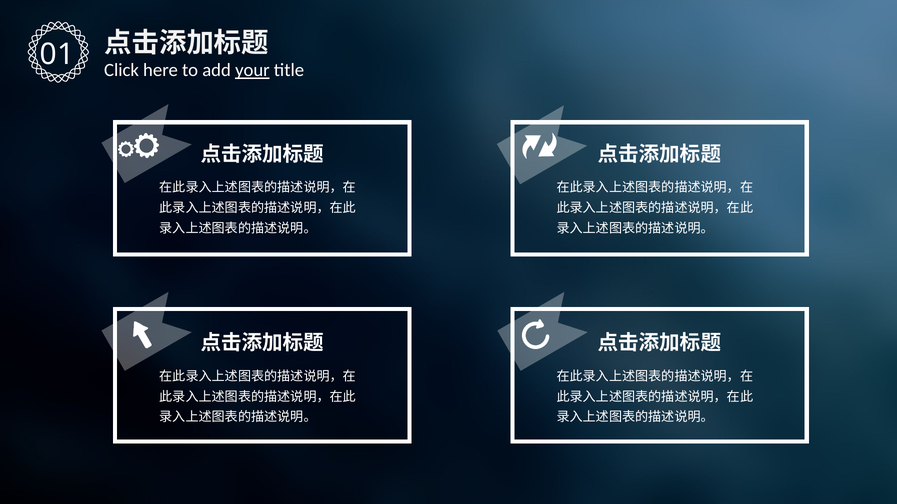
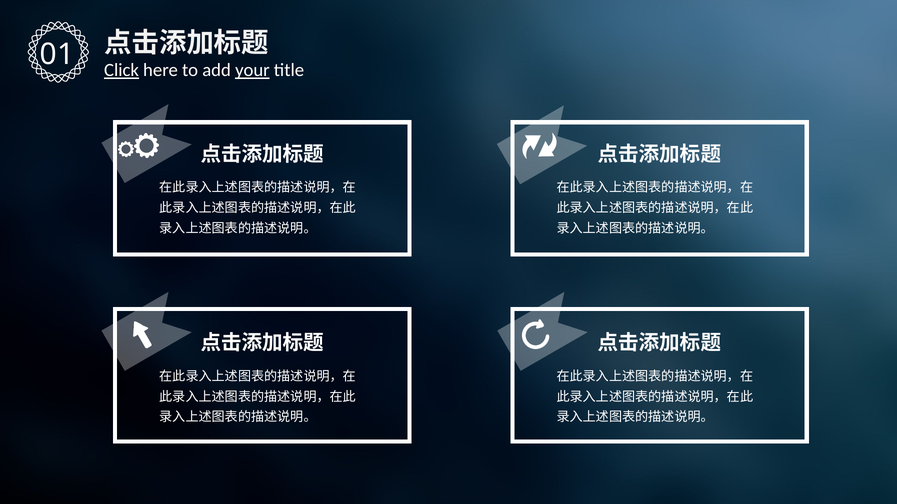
Click underline: none -> present
